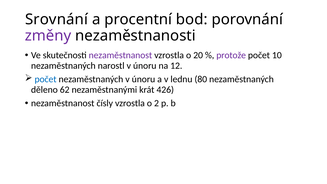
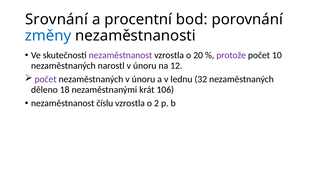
změny colour: purple -> blue
počet at (46, 79) colour: blue -> purple
80: 80 -> 32
62: 62 -> 18
426: 426 -> 106
čísly: čísly -> číslu
